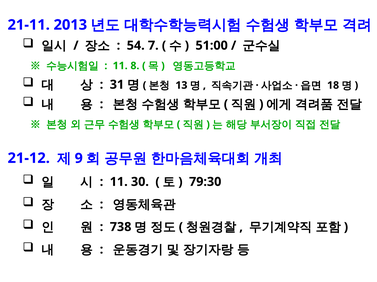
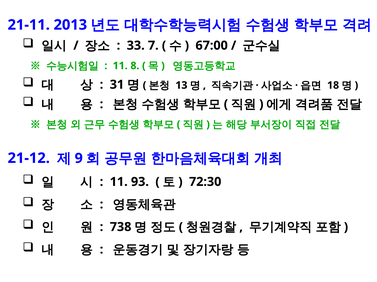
54: 54 -> 33
51:00: 51:00 -> 67:00
30: 30 -> 93
79:30: 79:30 -> 72:30
